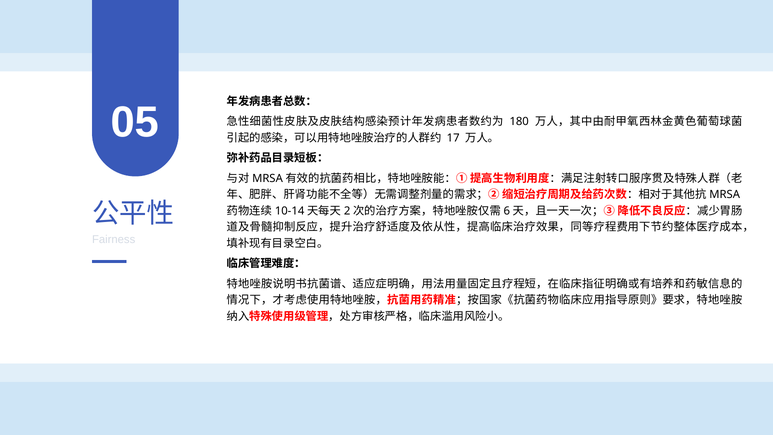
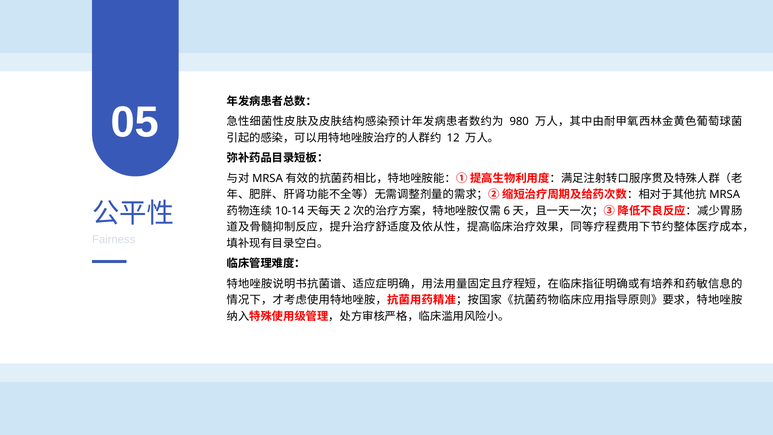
180: 180 -> 980
17: 17 -> 12
